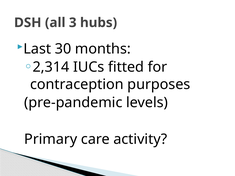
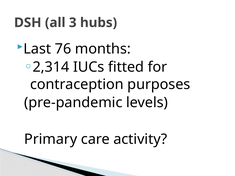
30: 30 -> 76
